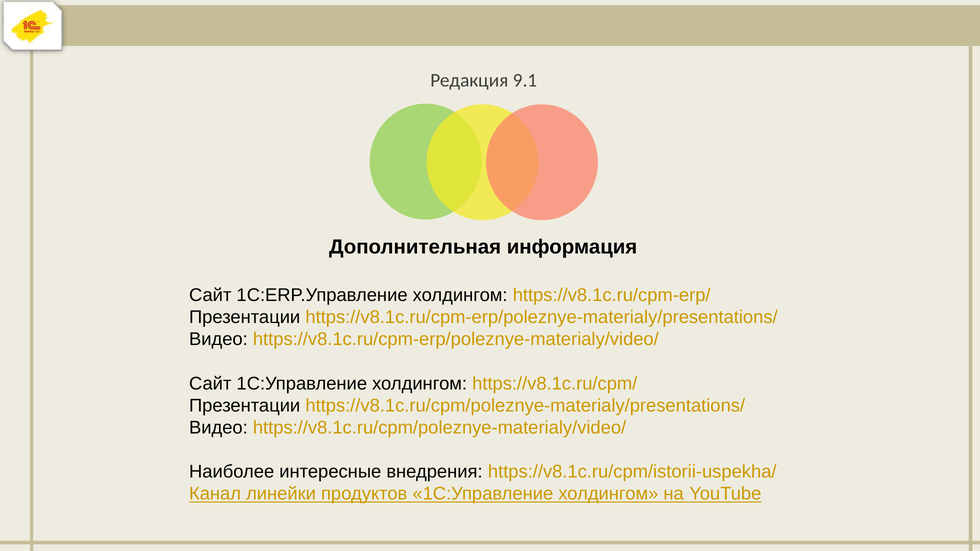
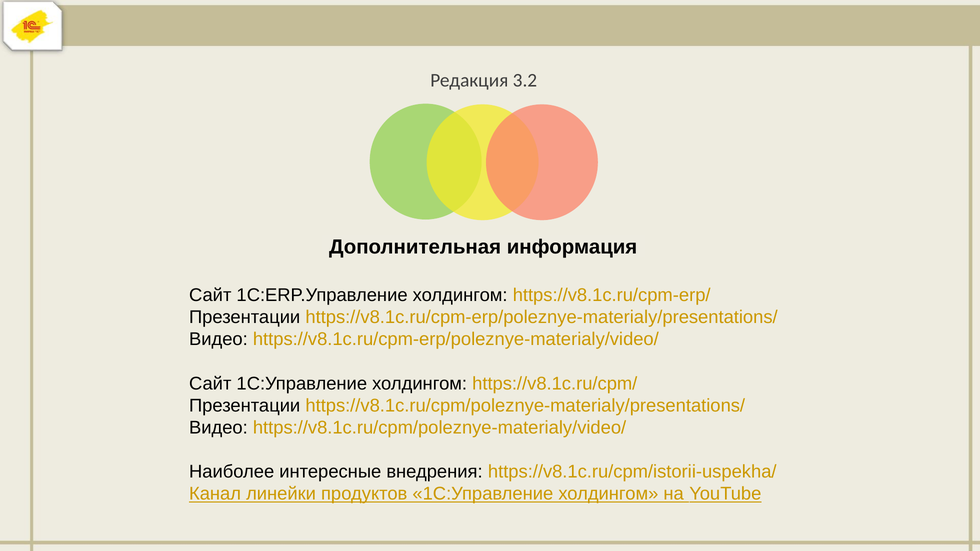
9.1: 9.1 -> 3.2
